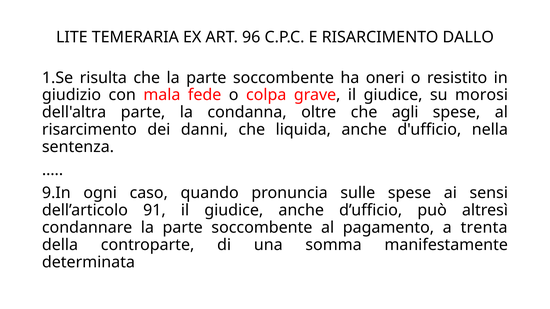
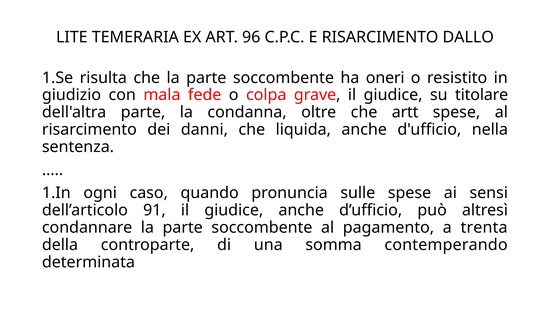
morosi: morosi -> titolare
agli: agli -> artt
9.In: 9.In -> 1.In
manifestamente: manifestamente -> contemperando
